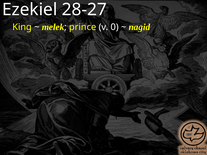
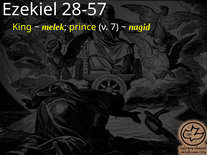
28-27: 28-27 -> 28-57
0: 0 -> 7
